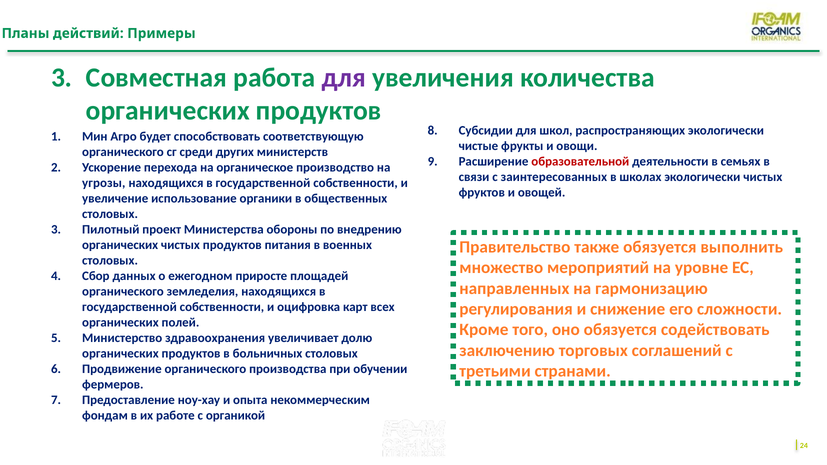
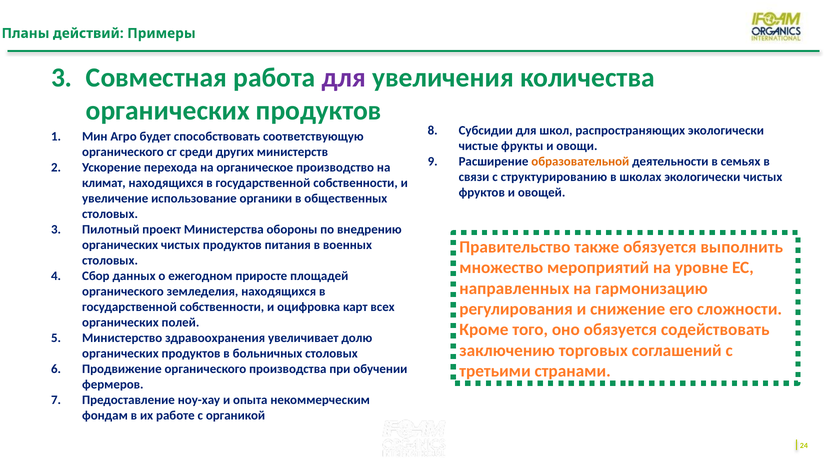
образовательной colour: red -> orange
заинтересованных: заинтересованных -> структурированию
угрозы: угрозы -> климат
